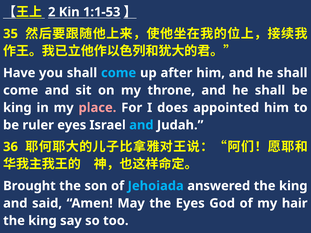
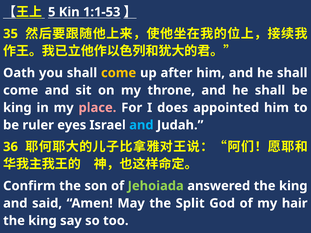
2: 2 -> 5
Have: Have -> Oath
come at (119, 73) colour: light blue -> yellow
Brought: Brought -> Confirm
Jehoiada colour: light blue -> light green
the Eyes: Eyes -> Split
